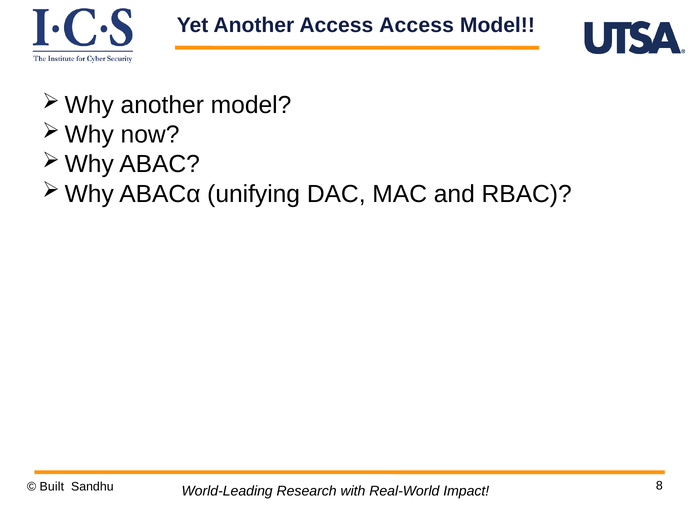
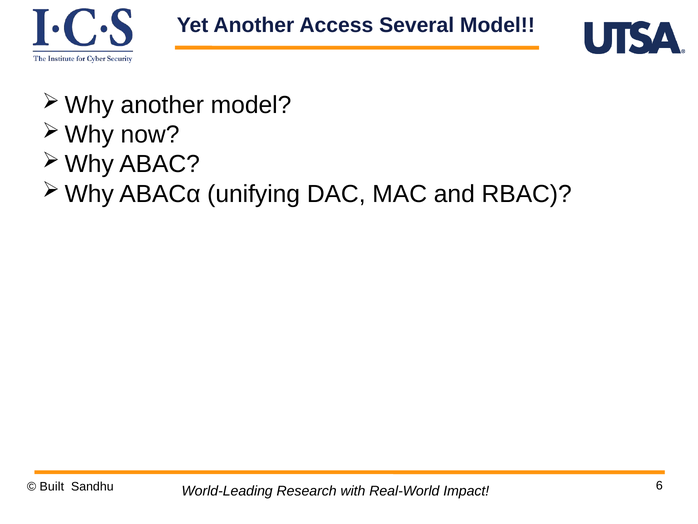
Access Access: Access -> Several
8: 8 -> 6
